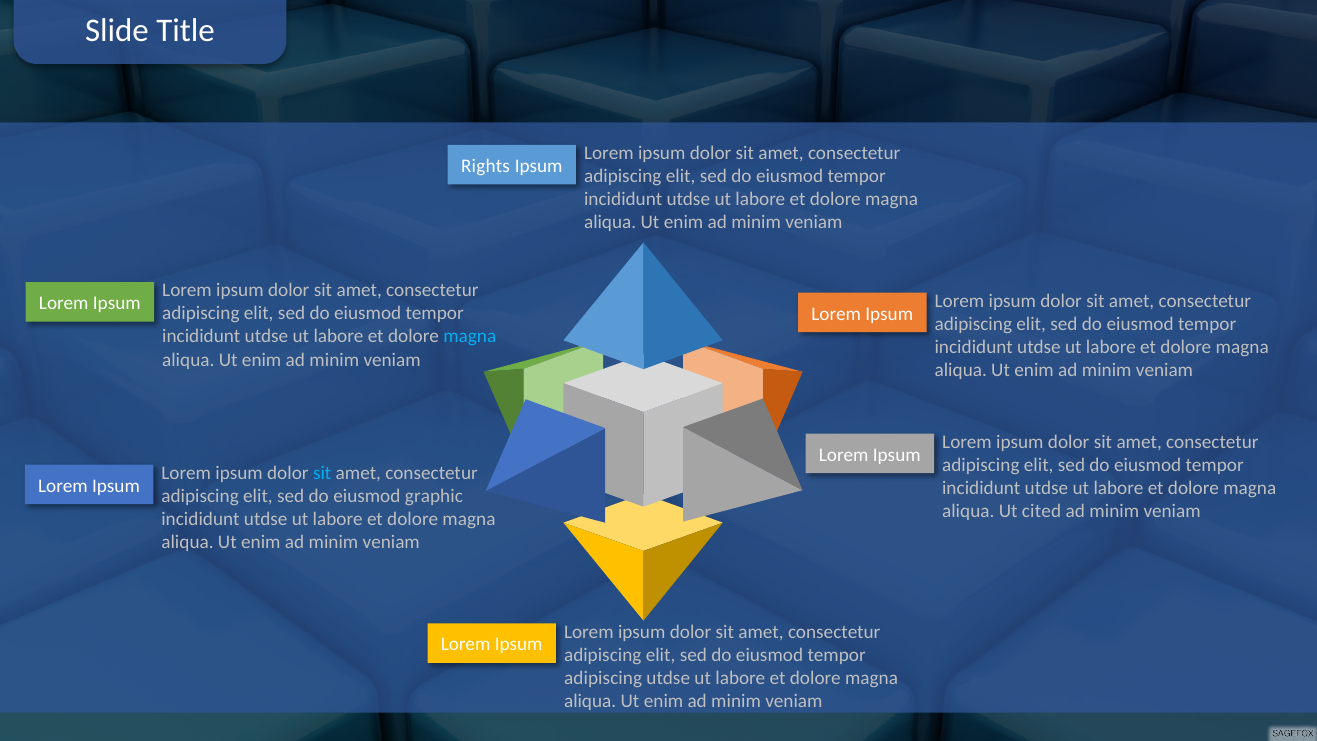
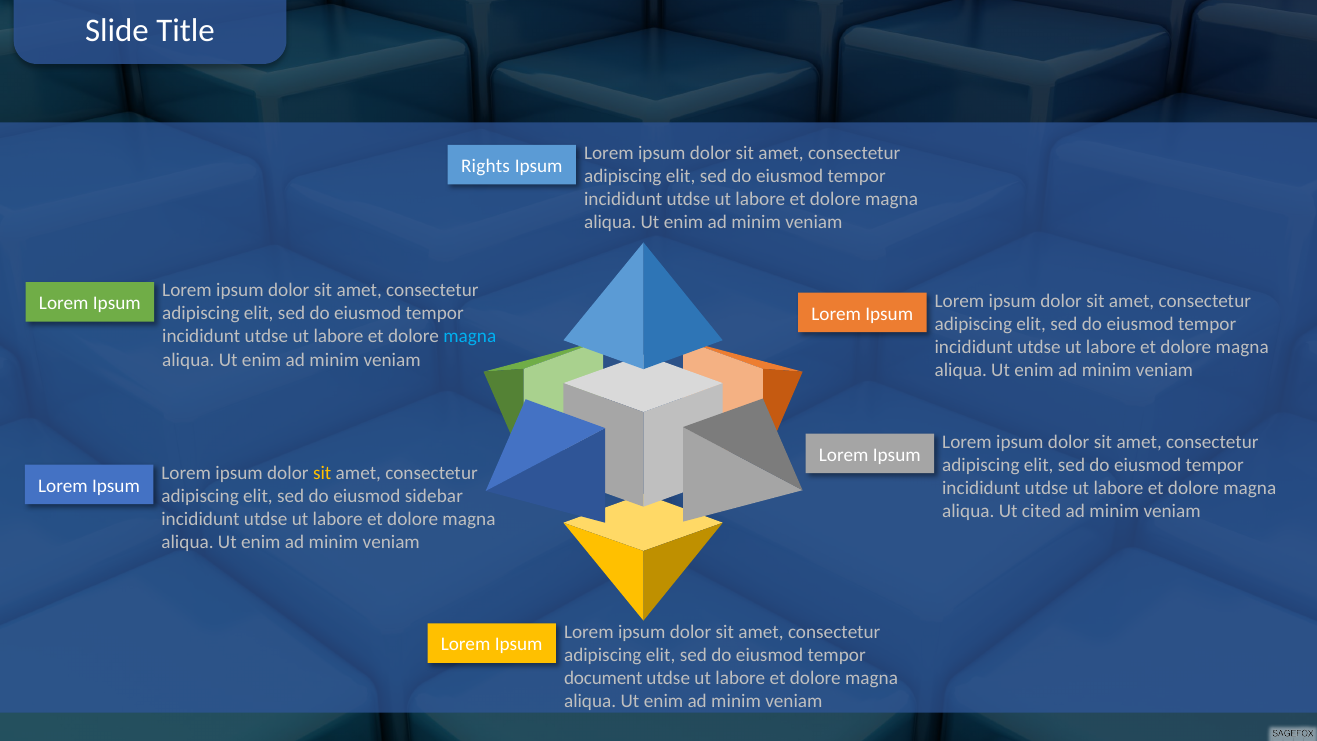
sit at (322, 473) colour: light blue -> yellow
graphic: graphic -> sidebar
adipiscing at (603, 678): adipiscing -> document
